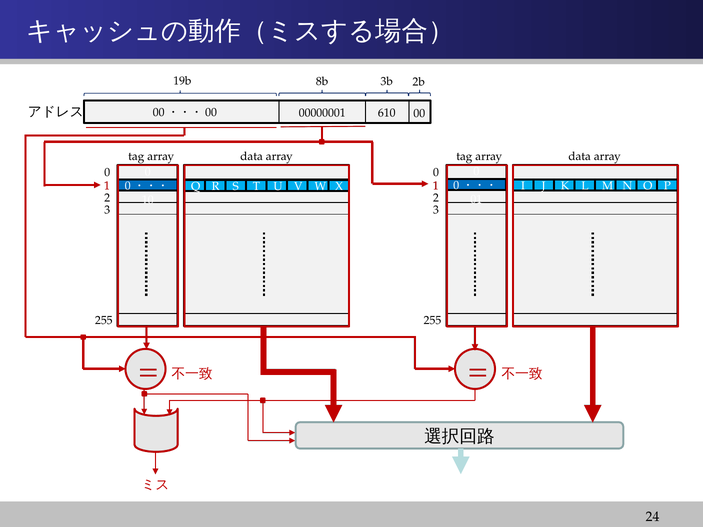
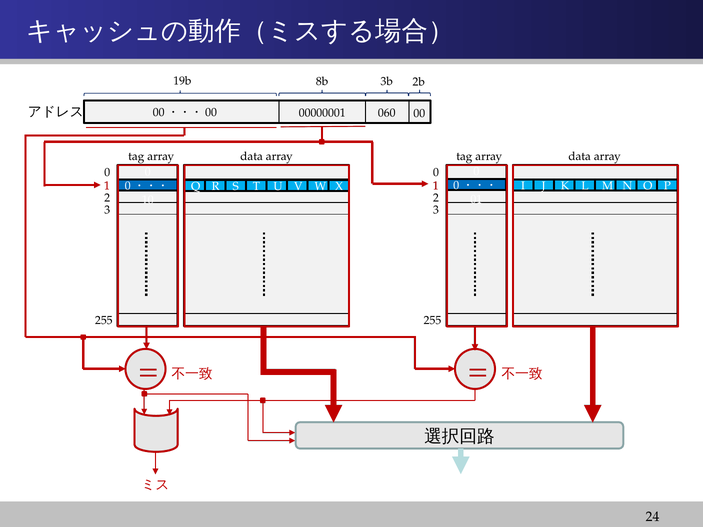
610: 610 -> 060
